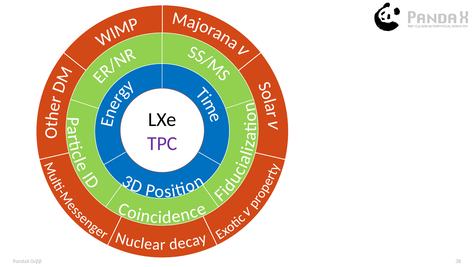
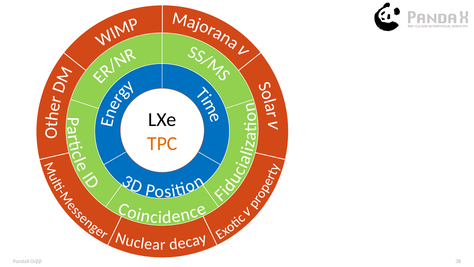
TPC colour: purple -> orange
